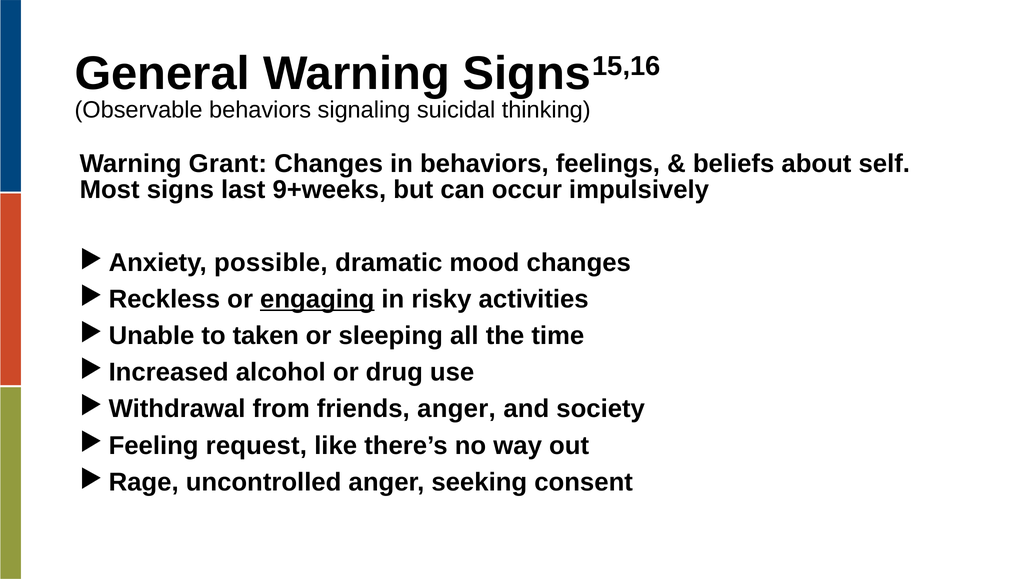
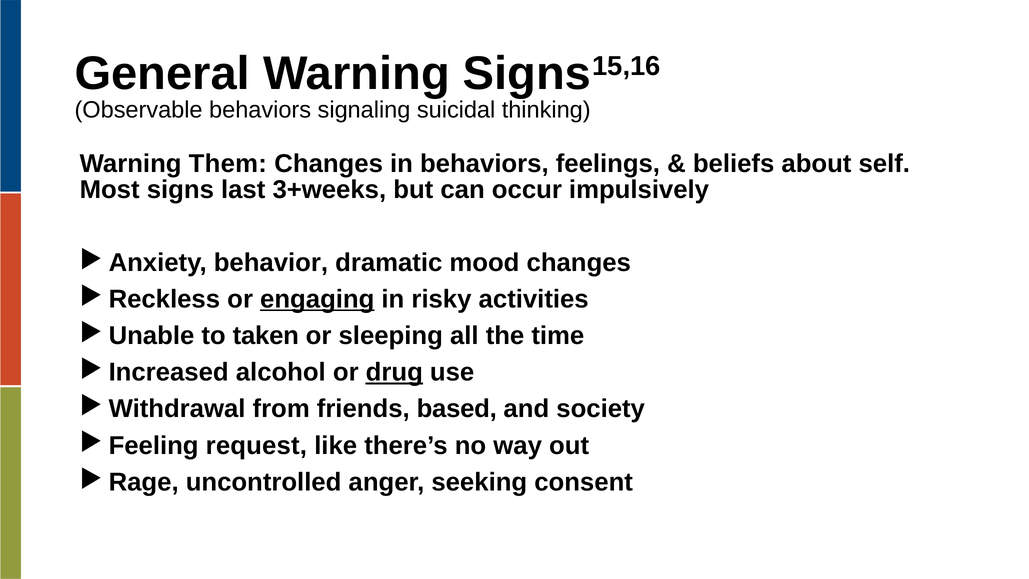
Grant: Grant -> Them
9+weeks: 9+weeks -> 3+weeks
possible: possible -> behavior
drug underline: none -> present
friends anger: anger -> based
